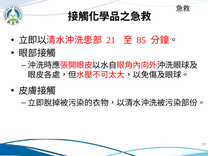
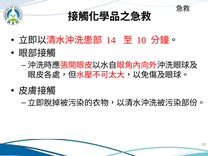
21: 21 -> 14
85: 85 -> 10
